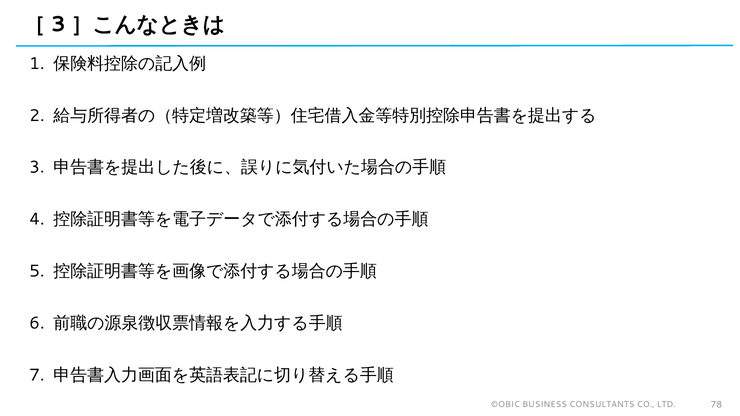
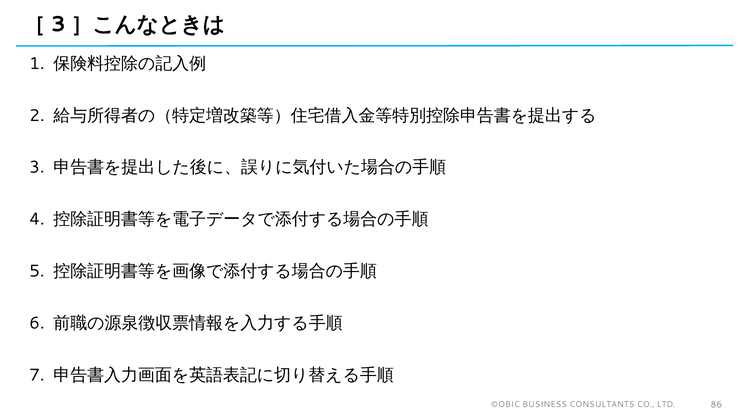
78: 78 -> 86
